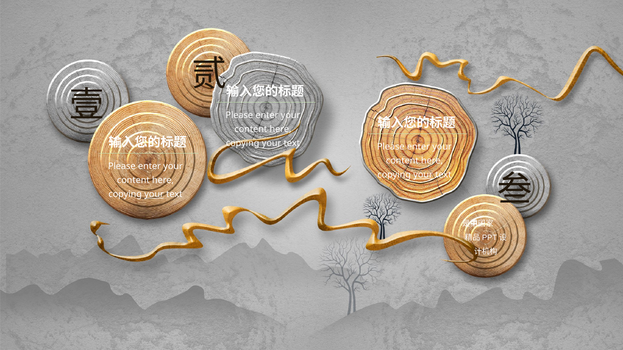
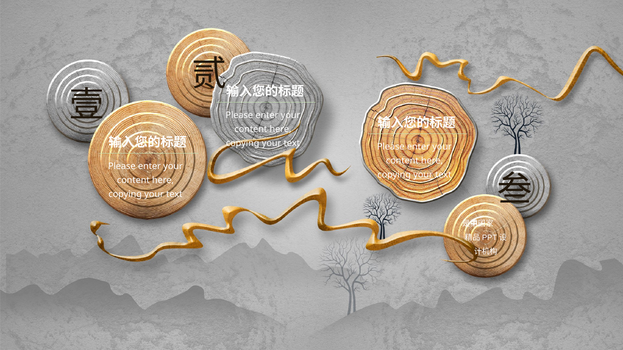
your at (154, 195) underline: present -> none
